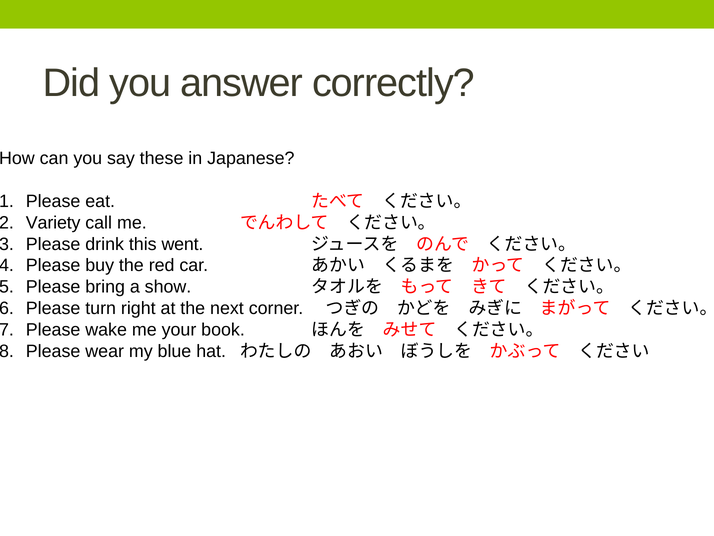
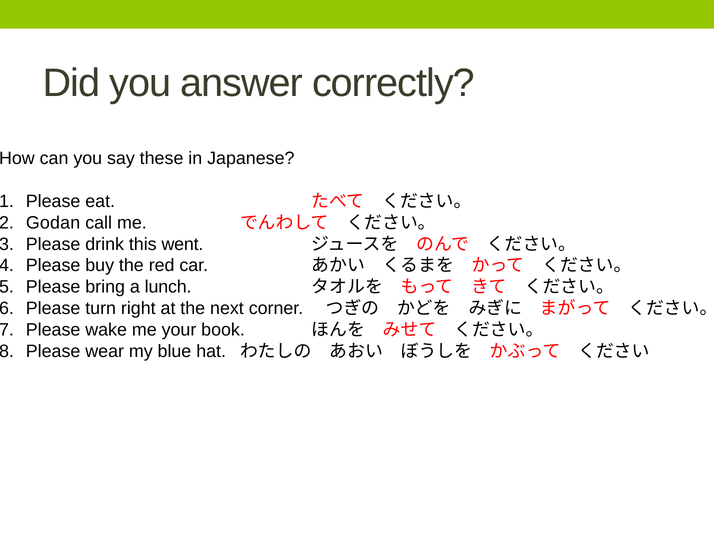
Variety: Variety -> Godan
show: show -> lunch
